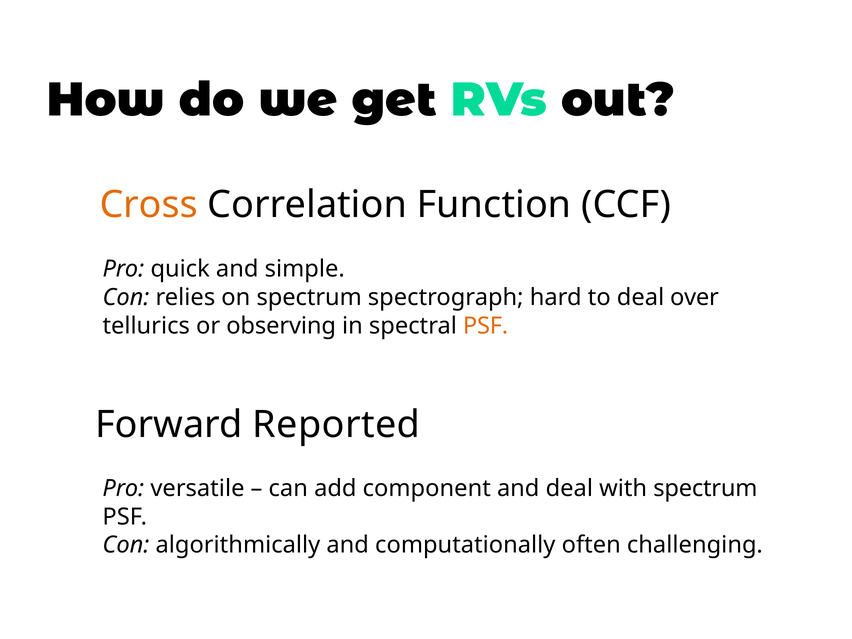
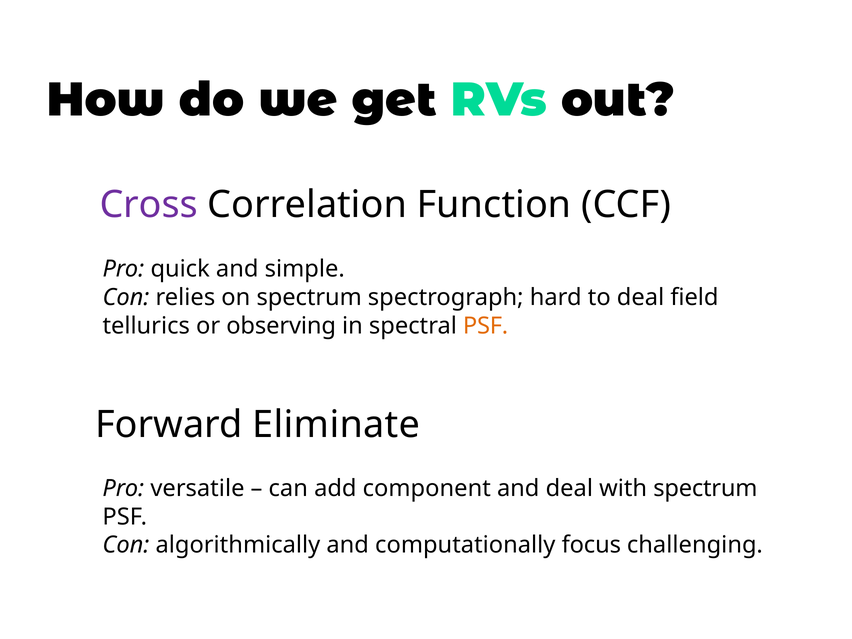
Cross colour: orange -> purple
over: over -> field
Reported: Reported -> Eliminate
often: often -> focus
